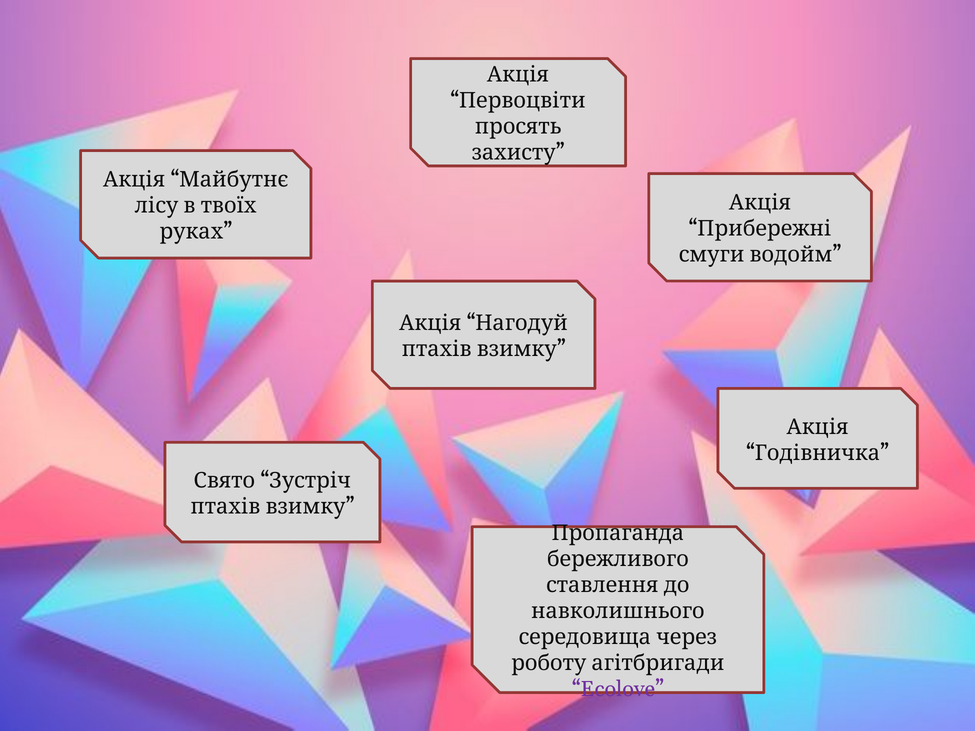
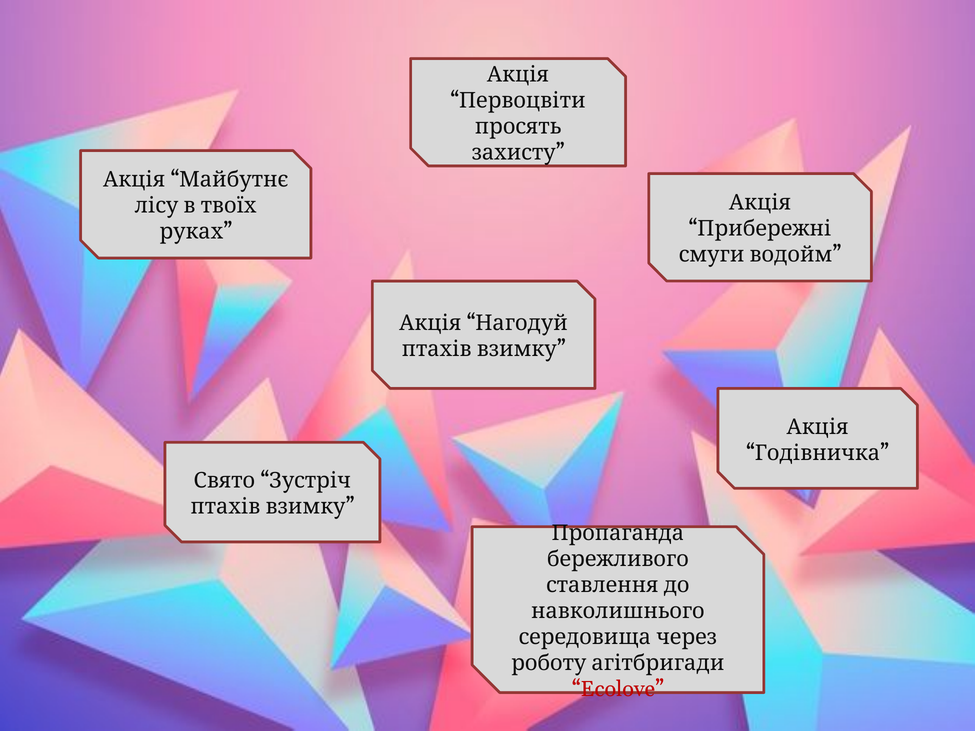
Ecolove colour: purple -> red
